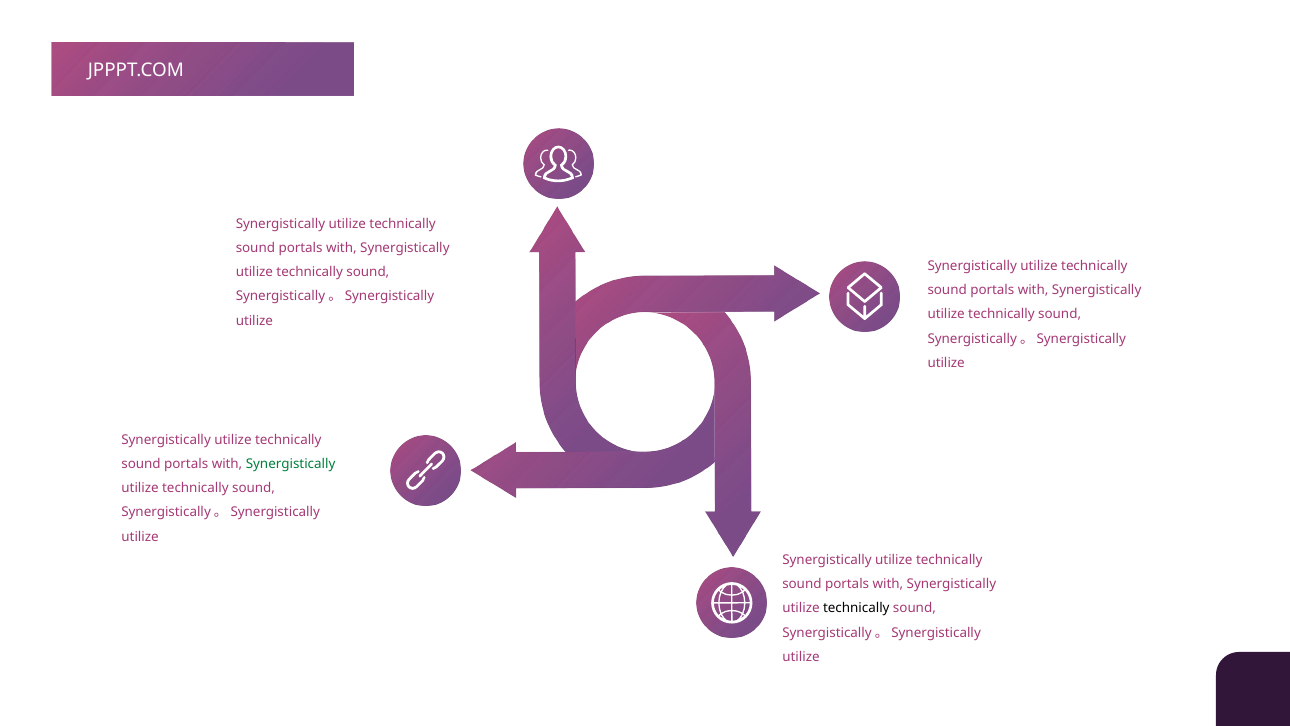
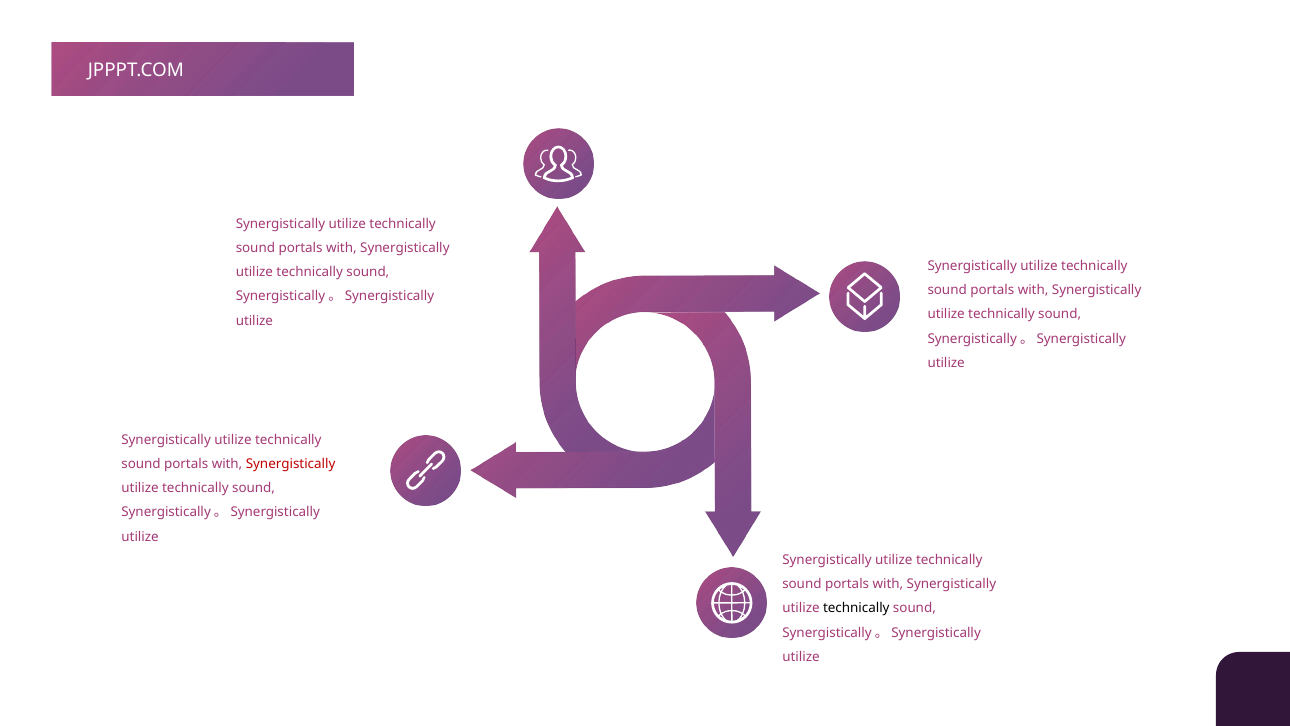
Synergistically at (291, 464) colour: green -> red
